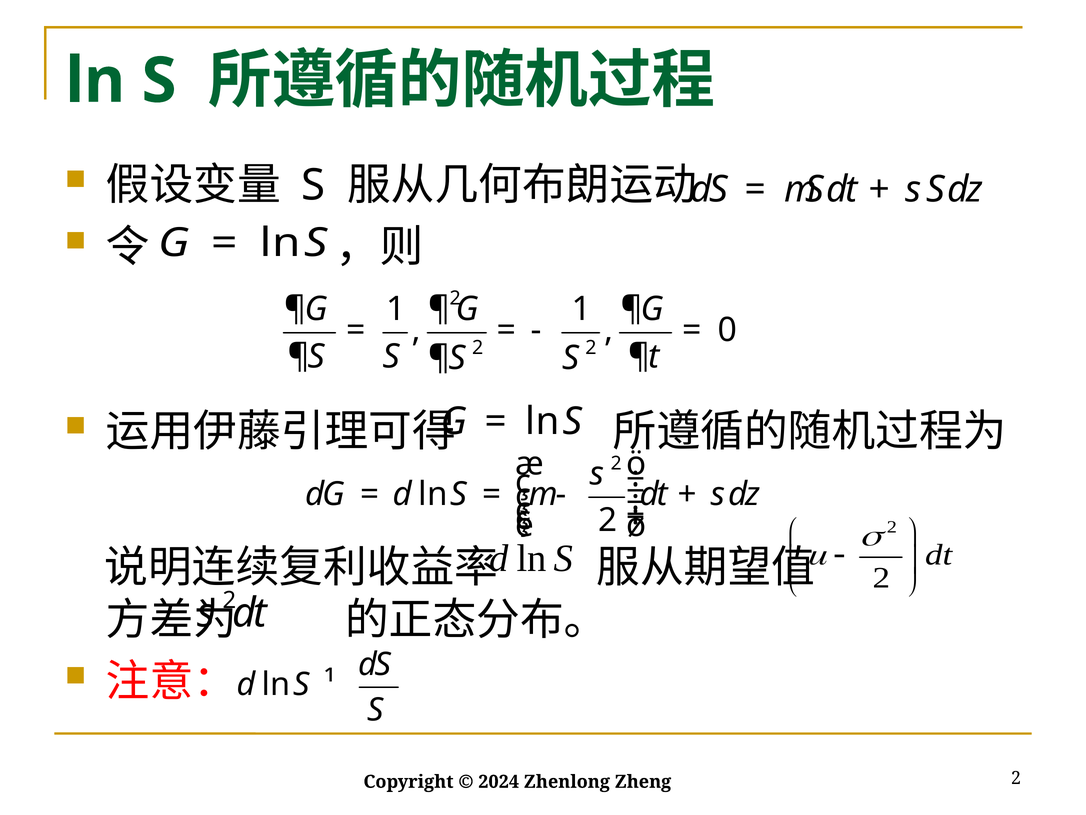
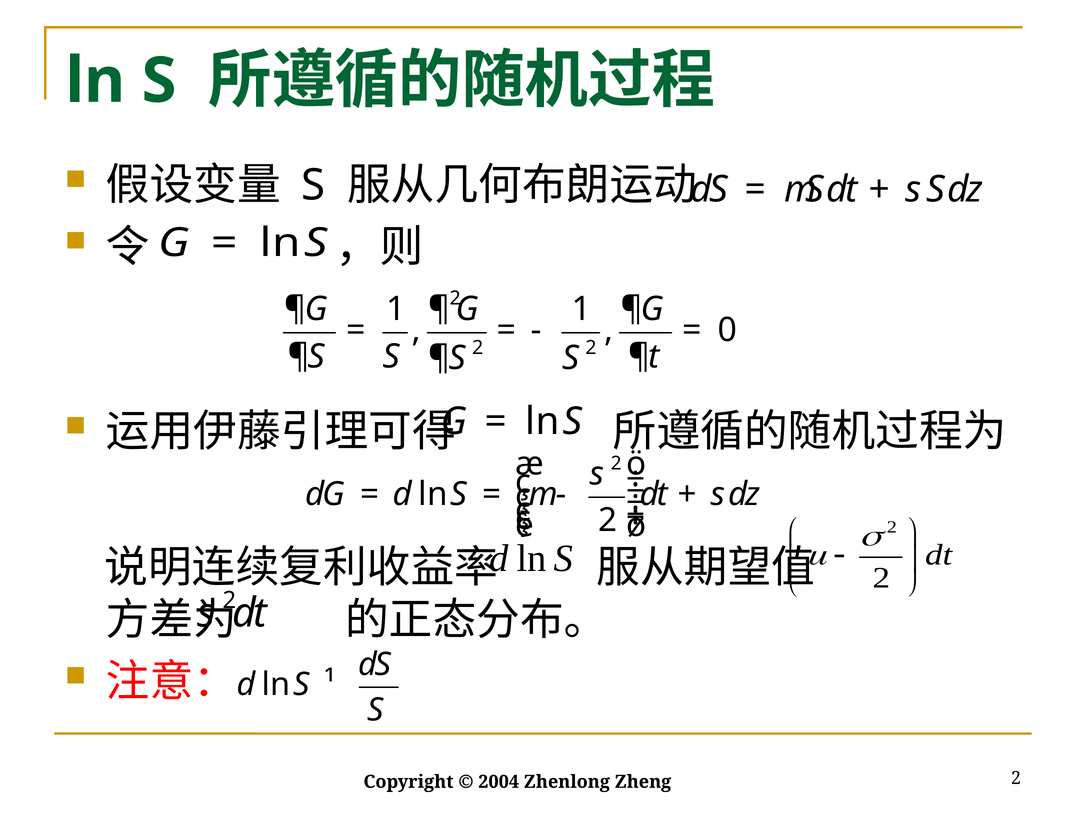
2024: 2024 -> 2004
